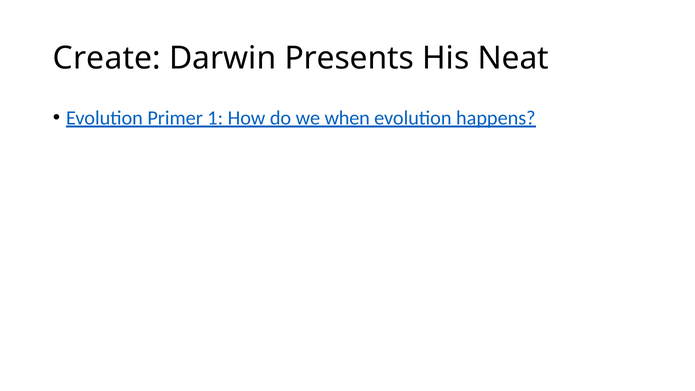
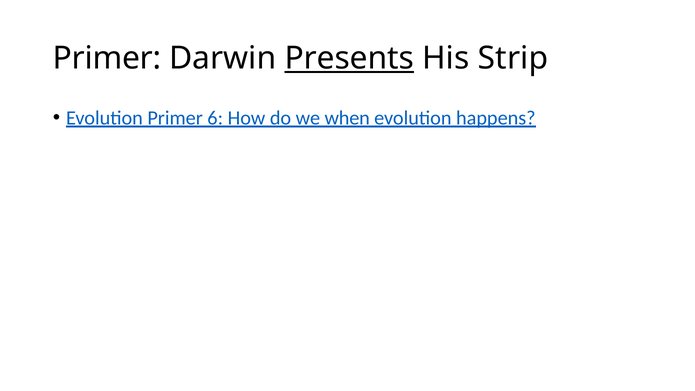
Create at (107, 58): Create -> Primer
Presents underline: none -> present
Neat: Neat -> Strip
1: 1 -> 6
